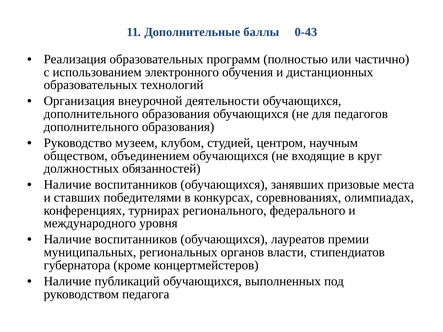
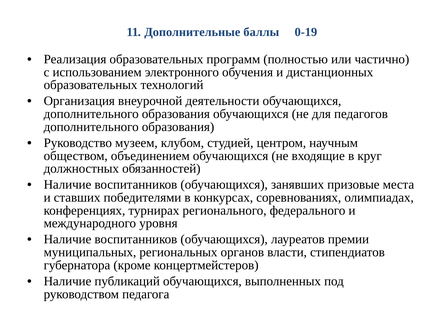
0-43: 0-43 -> 0-19
